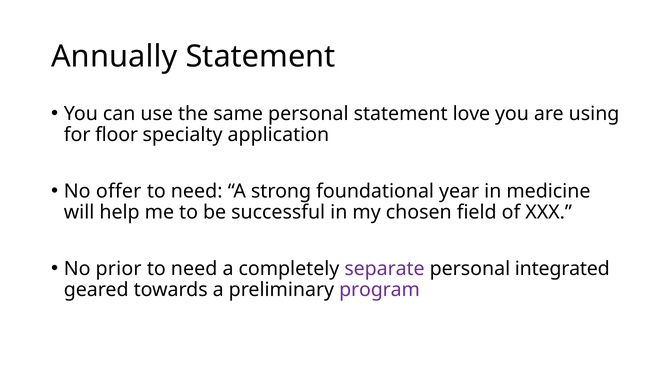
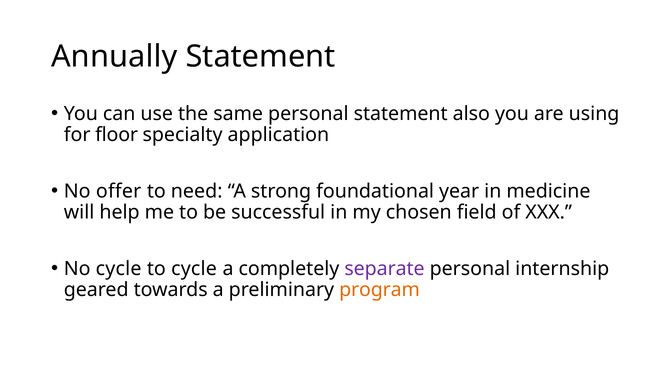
love: love -> also
No prior: prior -> cycle
need at (194, 269): need -> cycle
integrated: integrated -> internship
program colour: purple -> orange
